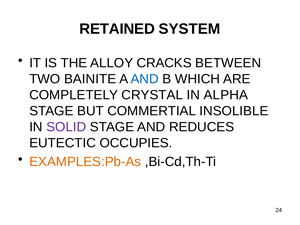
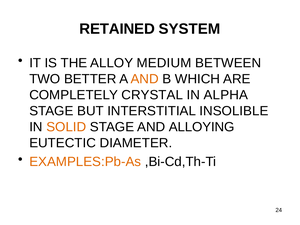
CRACKS: CRACKS -> MEDIUM
BAINITE: BAINITE -> BETTER
AND at (145, 79) colour: blue -> orange
COMMERTIAL: COMMERTIAL -> INTERSTITIAL
SOLID colour: purple -> orange
REDUCES: REDUCES -> ALLOYING
OCCUPIES: OCCUPIES -> DIAMETER
